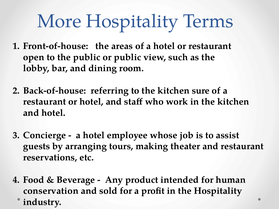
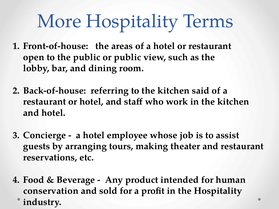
sure: sure -> said
